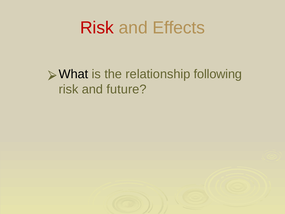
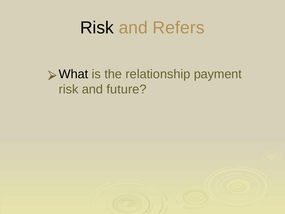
Risk at (97, 28) colour: red -> black
Effects: Effects -> Refers
following: following -> payment
